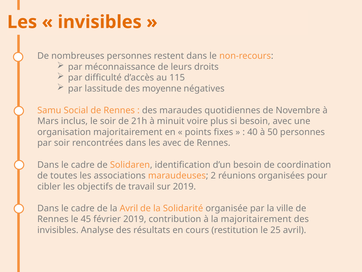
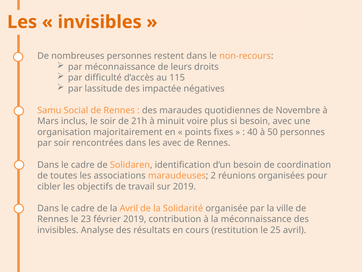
moyenne: moyenne -> impactée
45: 45 -> 23
la majoritairement: majoritairement -> méconnaissance
